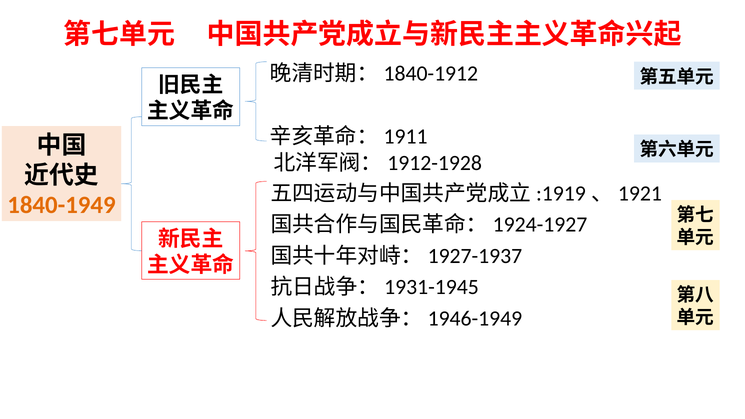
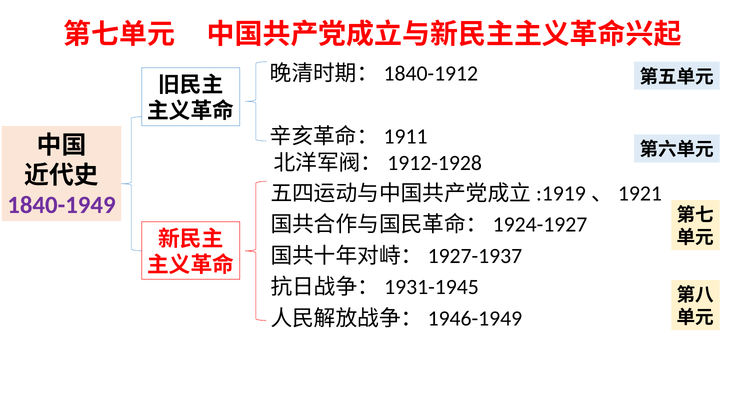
1840-1949 colour: orange -> purple
